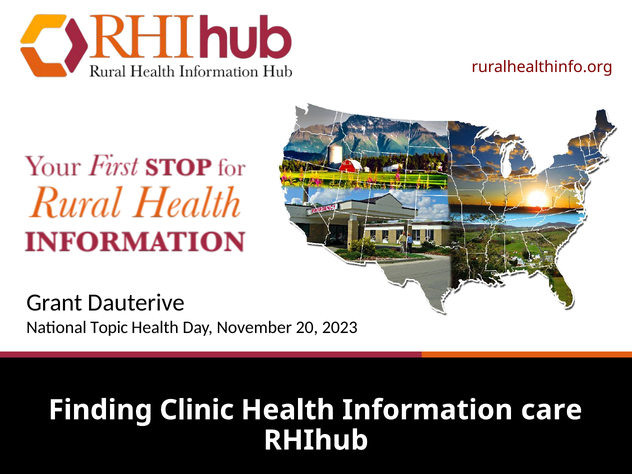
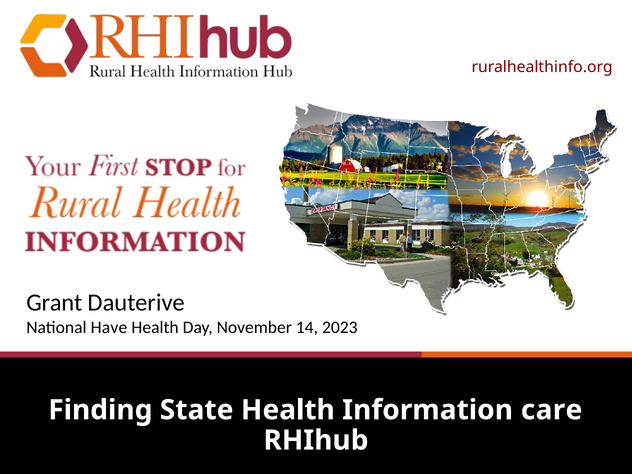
Topic: Topic -> Have
20: 20 -> 14
Clinic: Clinic -> State
